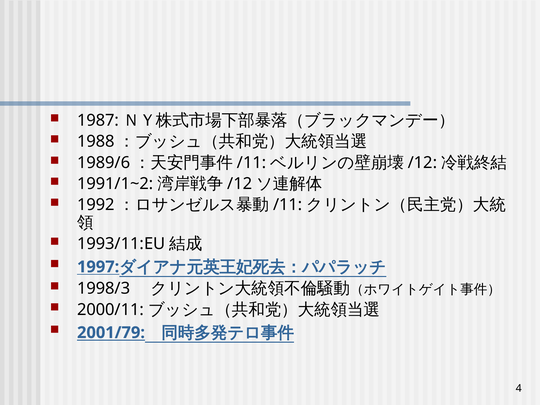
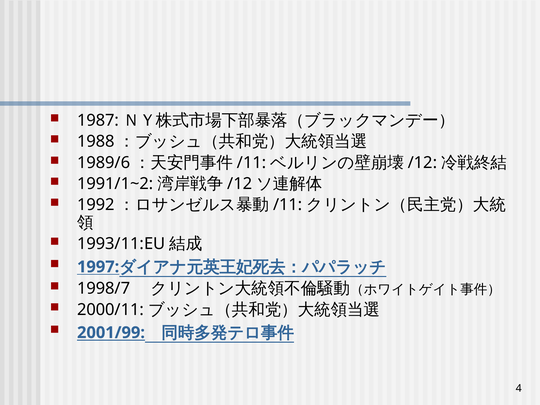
1998/3: 1998/3 -> 1998/7
2001/79: 2001/79 -> 2001/99
